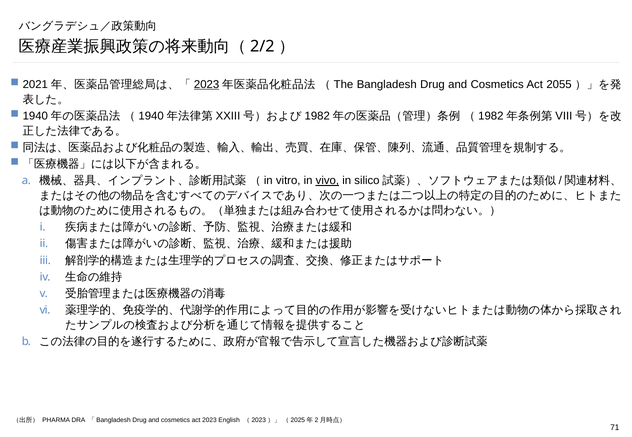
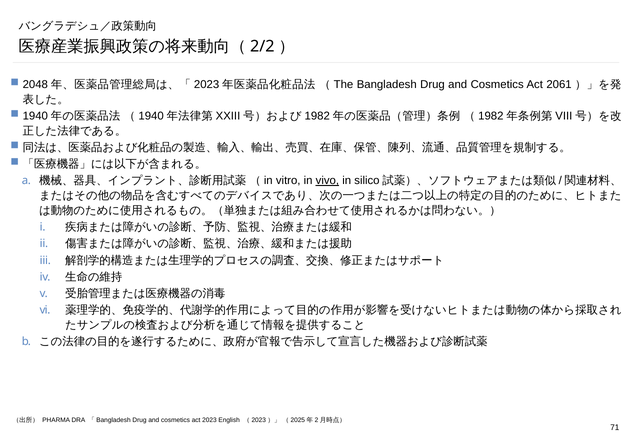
2021: 2021 -> 2048
2023 at (207, 84) underline: present -> none
2055: 2055 -> 2061
